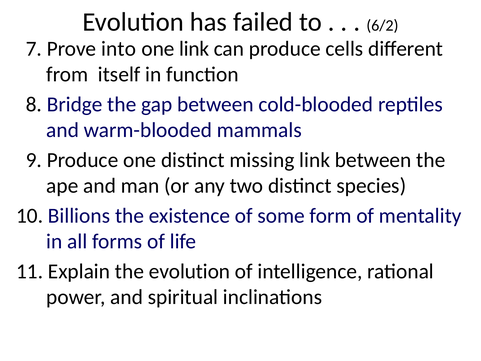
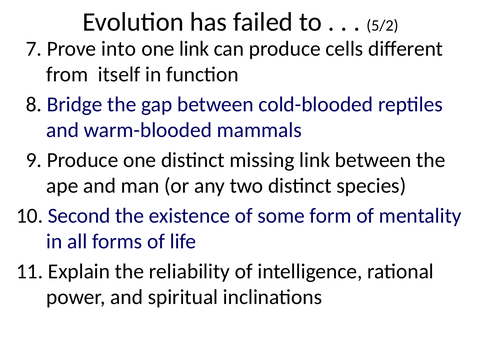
6/2: 6/2 -> 5/2
Billions: Billions -> Second
the evolution: evolution -> reliability
